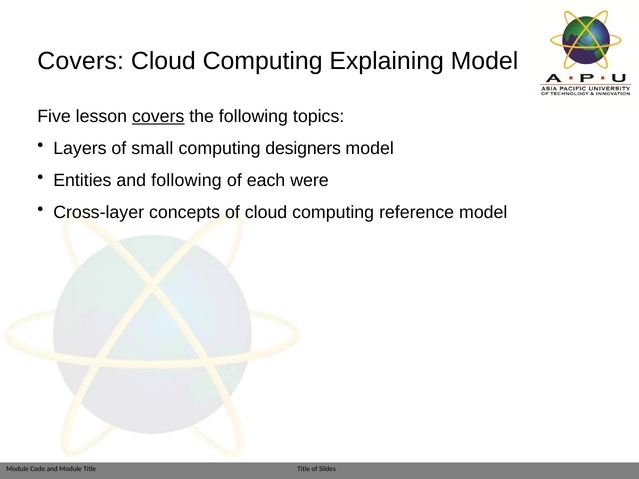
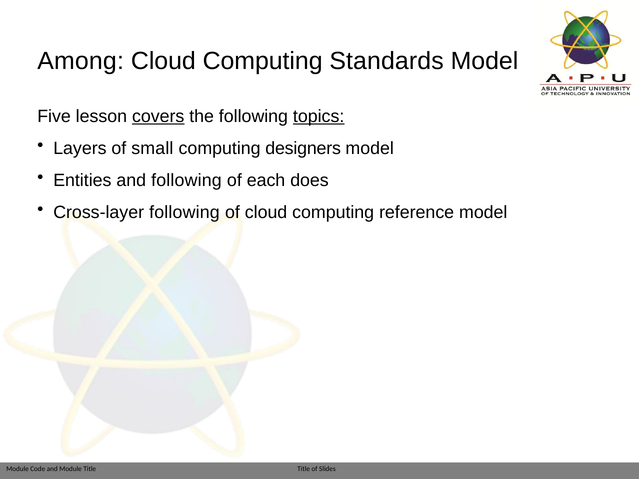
Covers at (81, 61): Covers -> Among
Explaining: Explaining -> Standards
topics underline: none -> present
were: were -> does
Cross-layer concepts: concepts -> following
